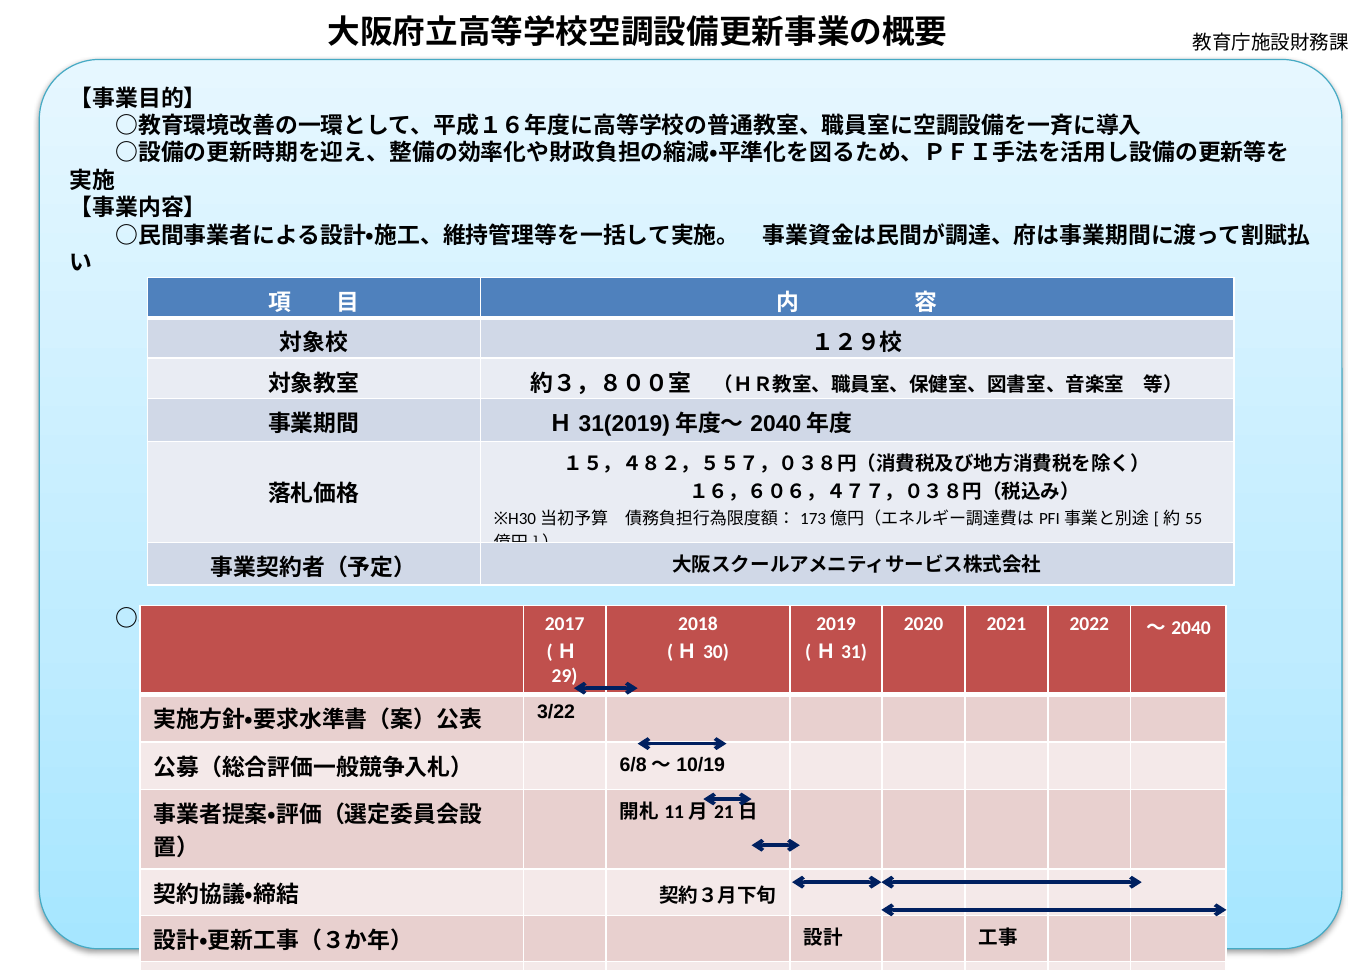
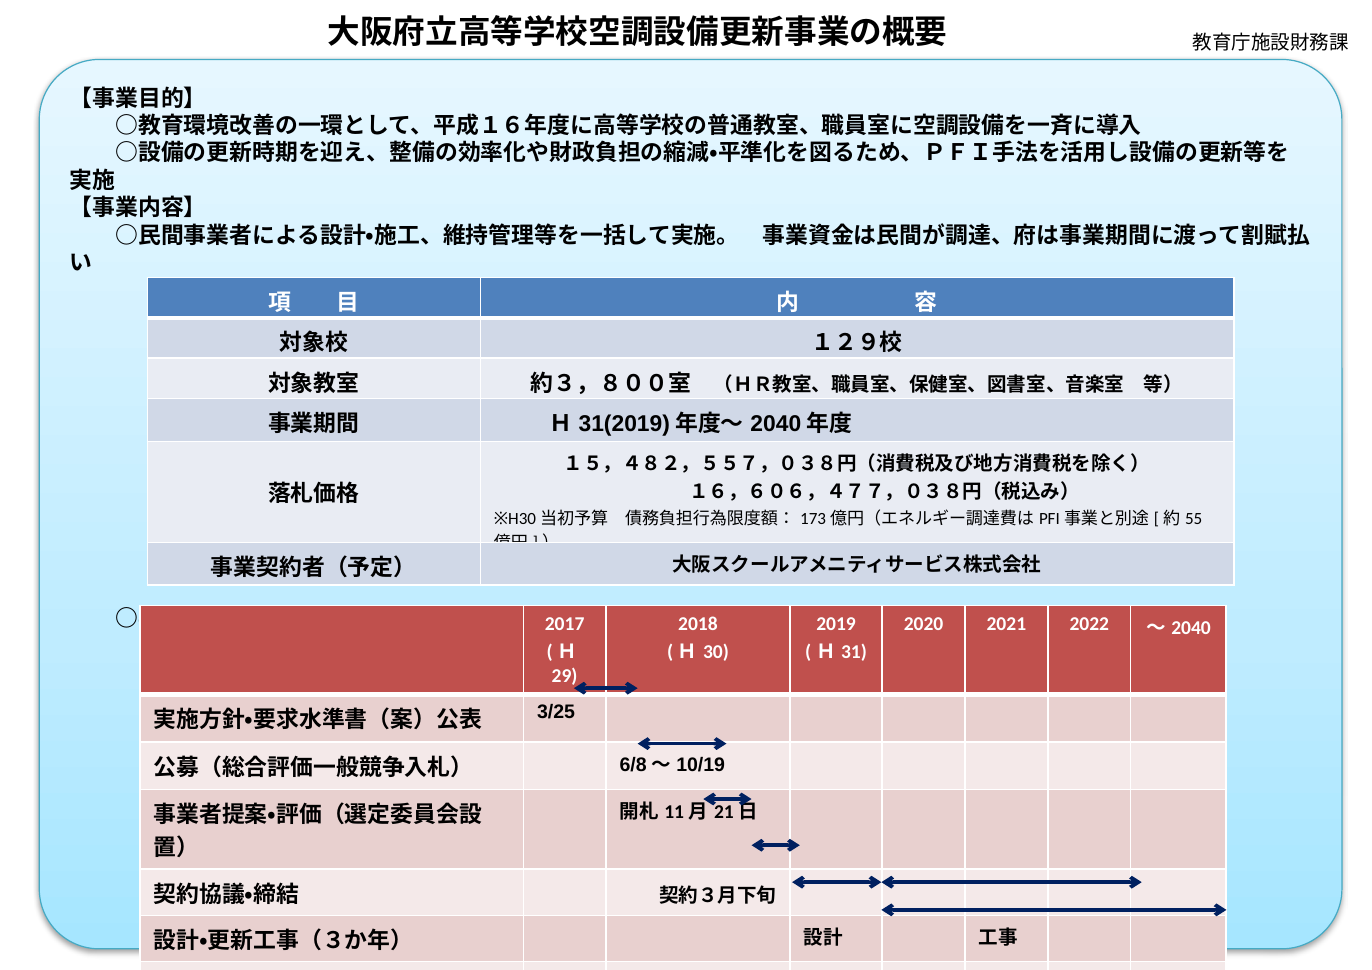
3/22: 3/22 -> 3/25
